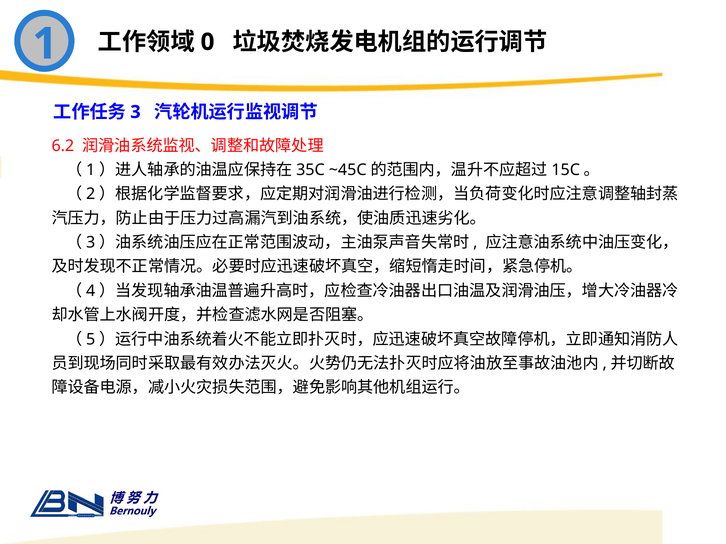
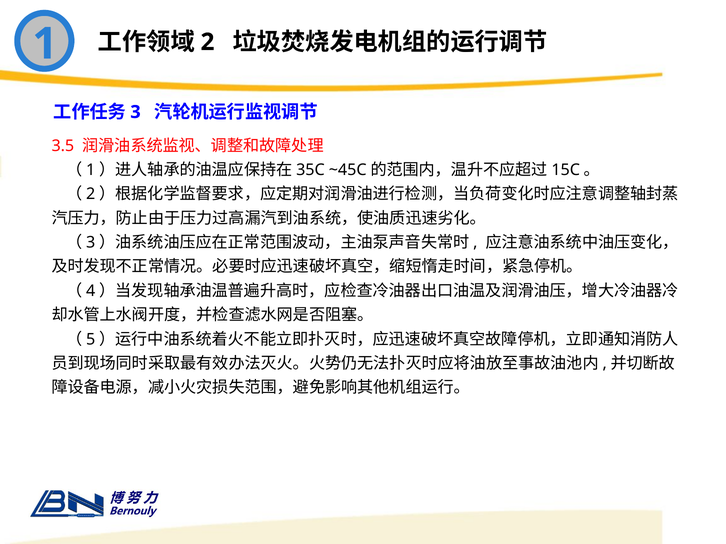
0: 0 -> 2
6.2: 6.2 -> 3.5
